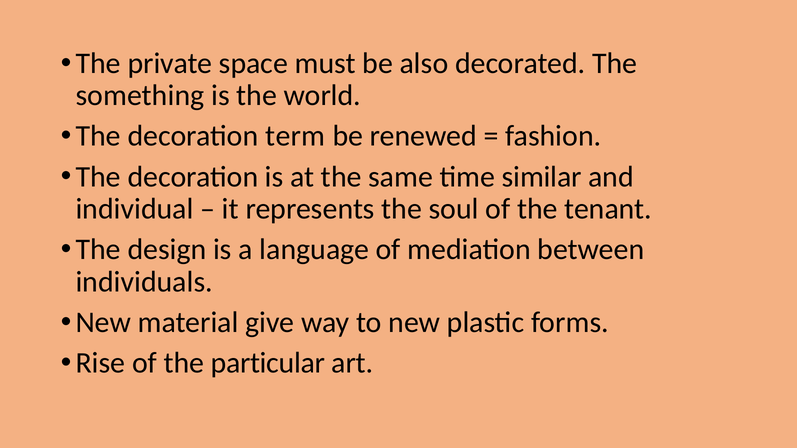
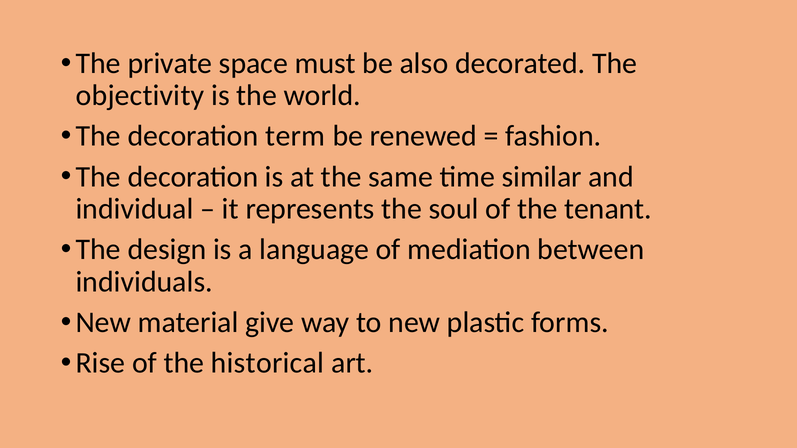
something: something -> objectivity
particular: particular -> historical
